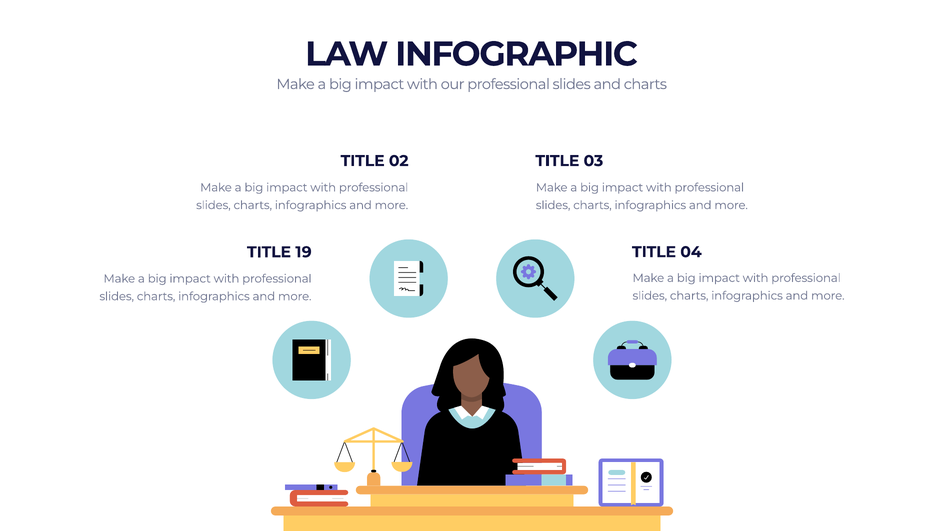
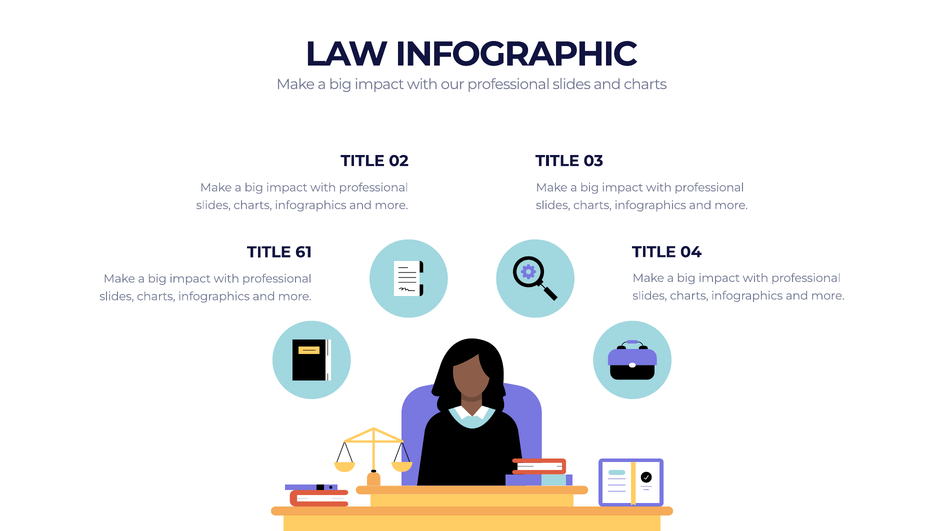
19: 19 -> 61
